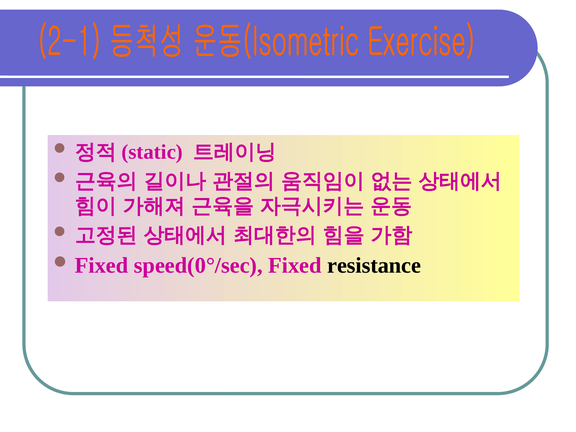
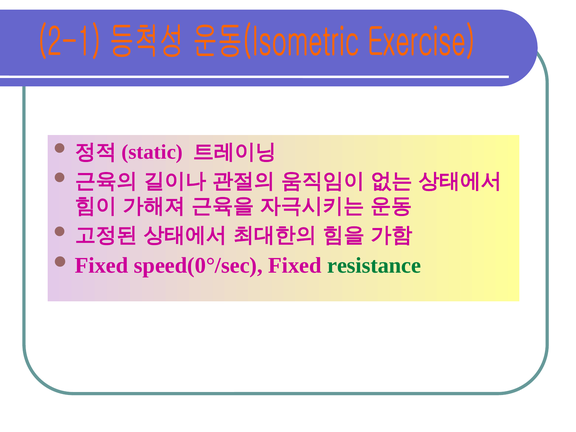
resistance colour: black -> green
